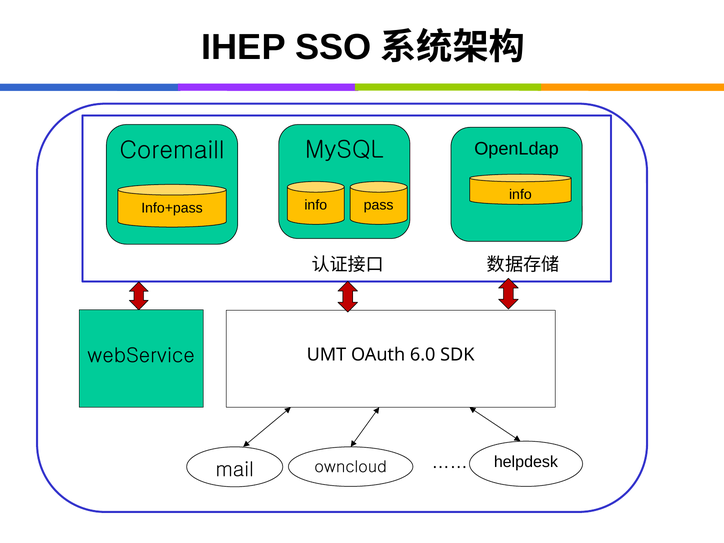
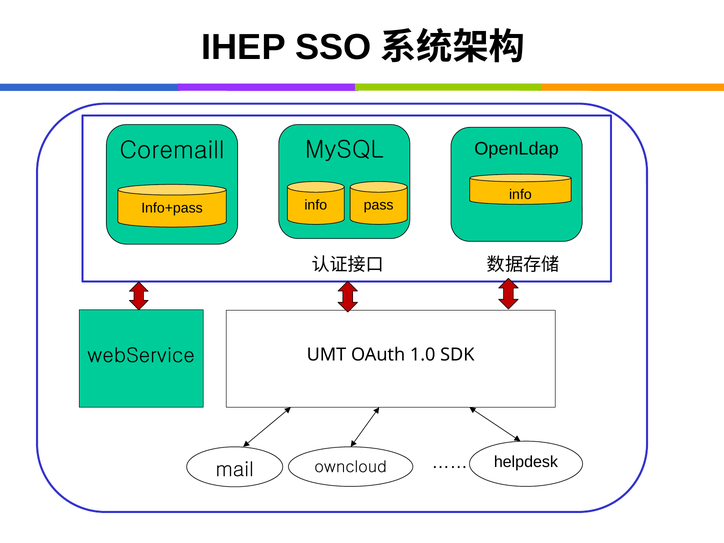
6.0: 6.0 -> 1.0
